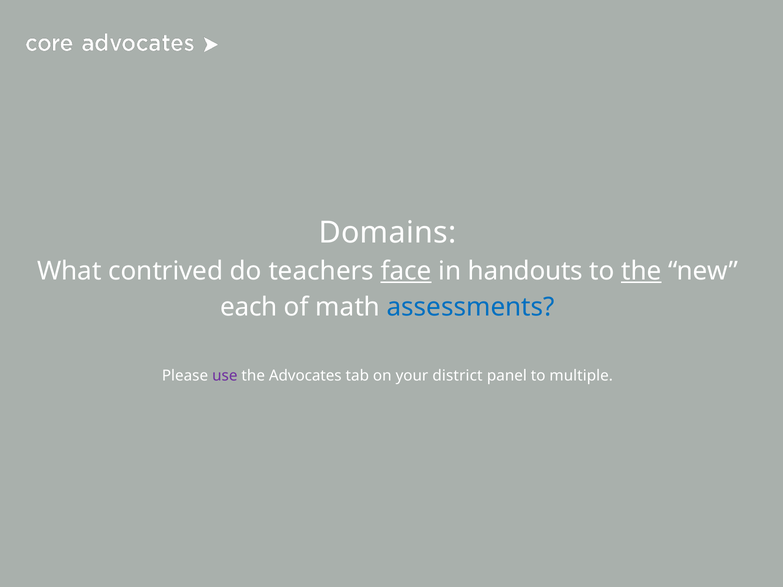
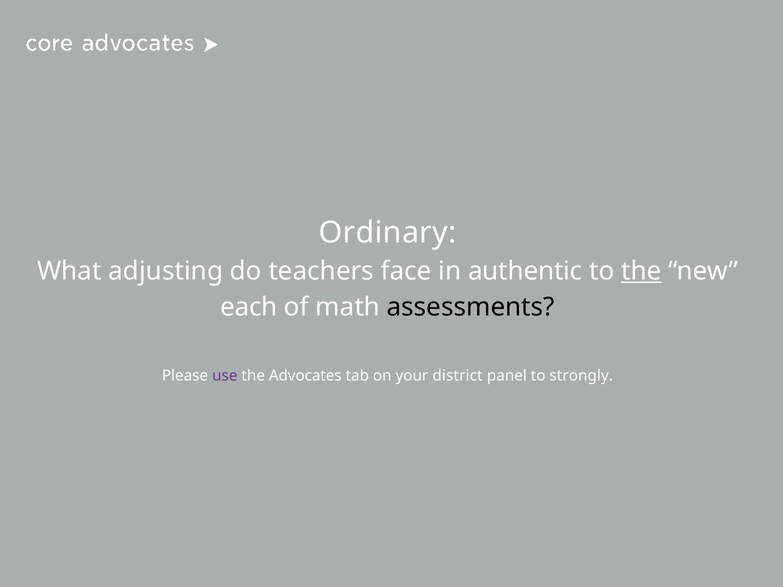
Domains: Domains -> Ordinary
contrived: contrived -> adjusting
face underline: present -> none
handouts: handouts -> authentic
assessments colour: blue -> black
multiple: multiple -> strongly
